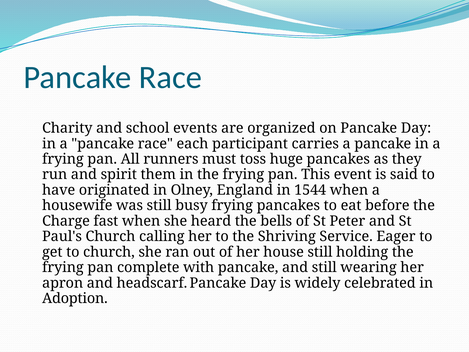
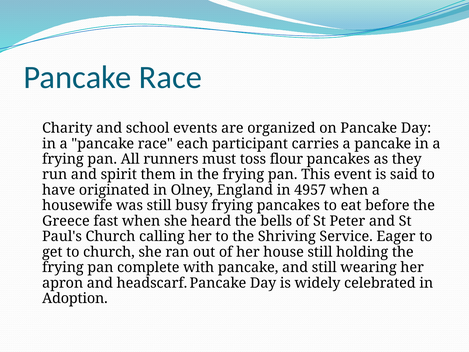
huge: huge -> flour
1544: 1544 -> 4957
Charge: Charge -> Greece
